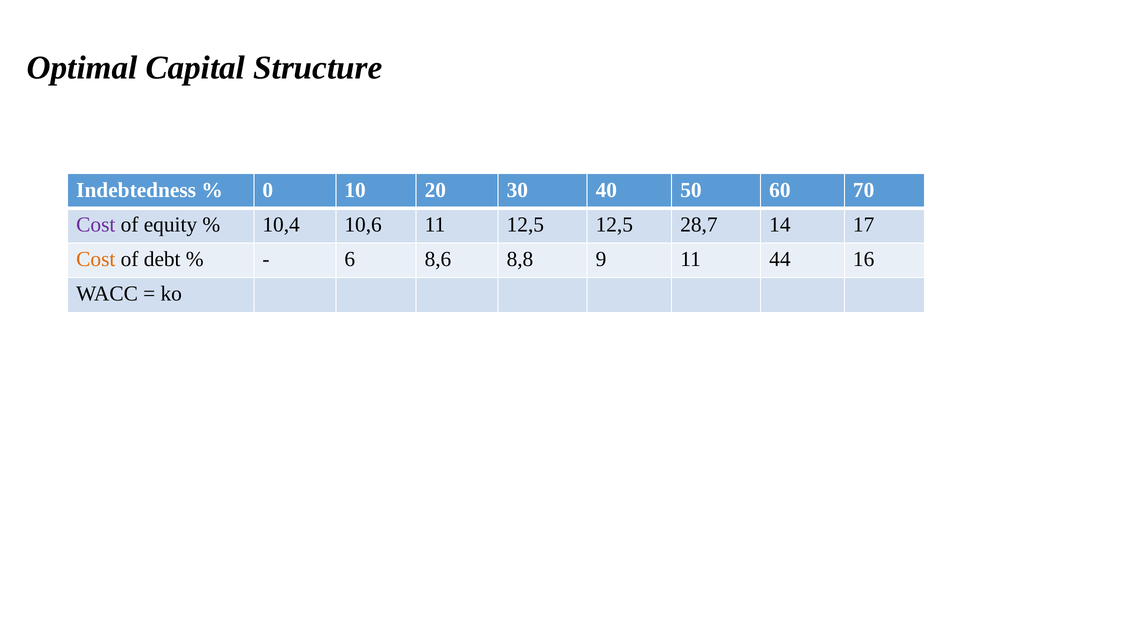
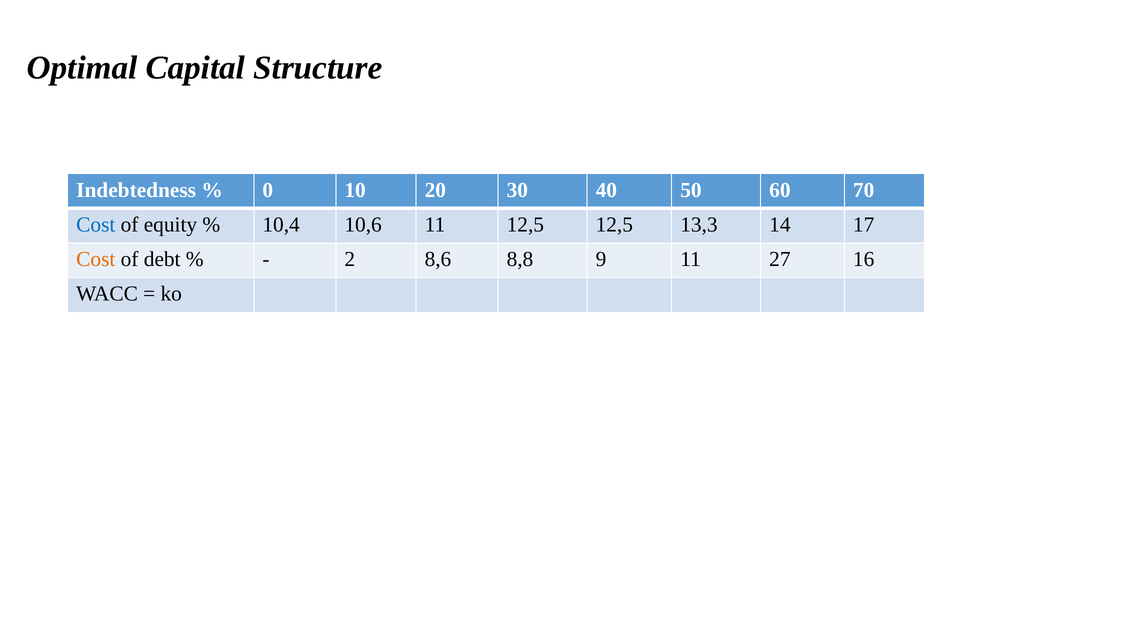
Cost at (96, 225) colour: purple -> blue
28,7: 28,7 -> 13,3
6: 6 -> 2
44: 44 -> 27
